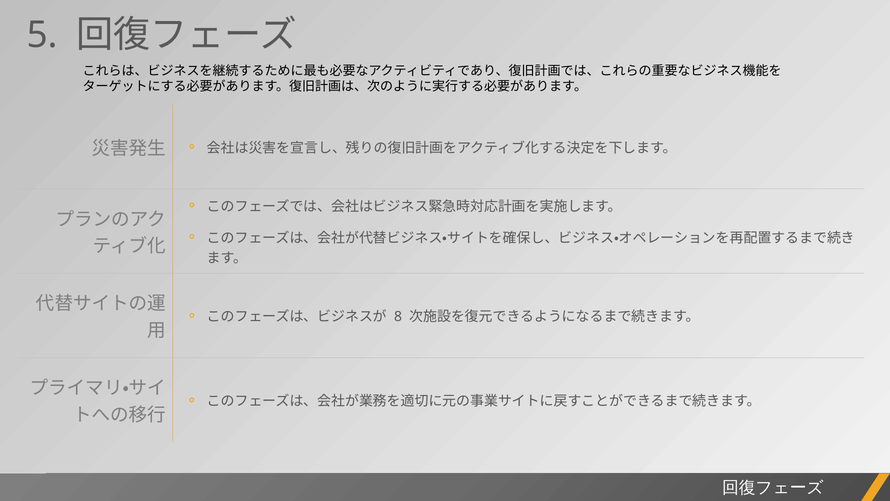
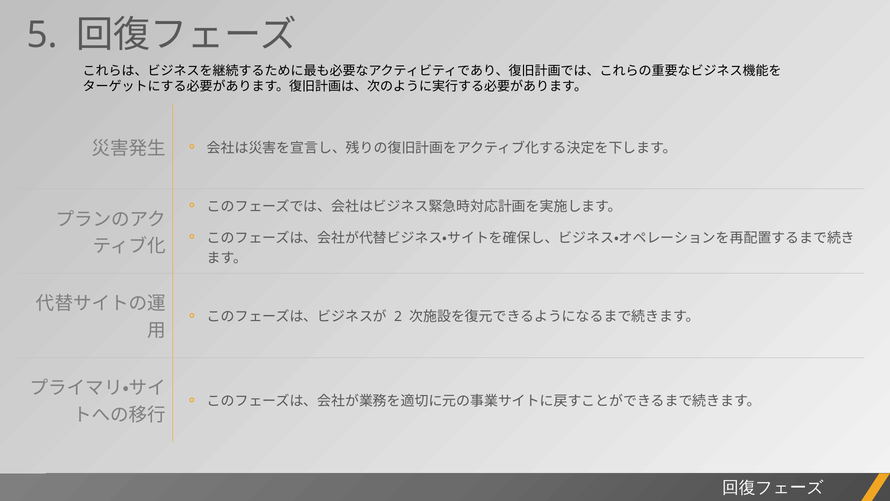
8: 8 -> 2
